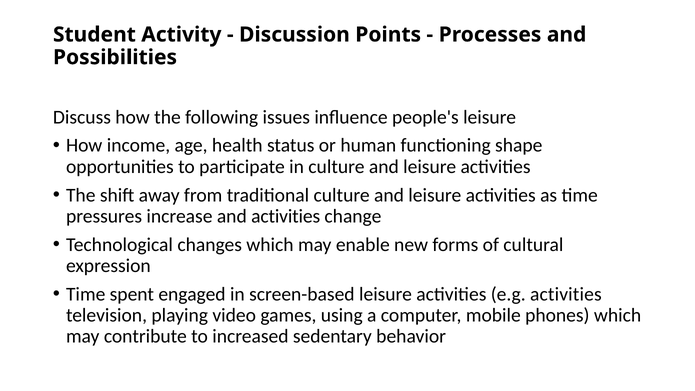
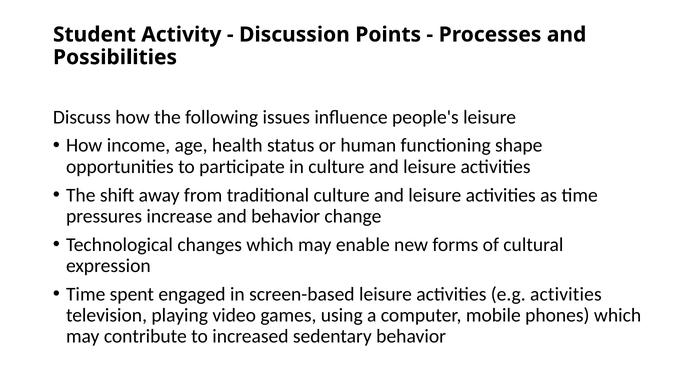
and activities: activities -> behavior
